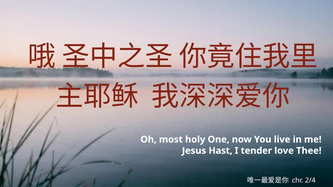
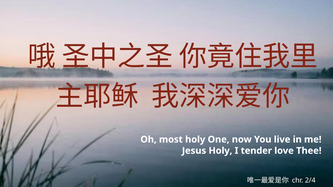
Jesus Hast: Hast -> Holy
